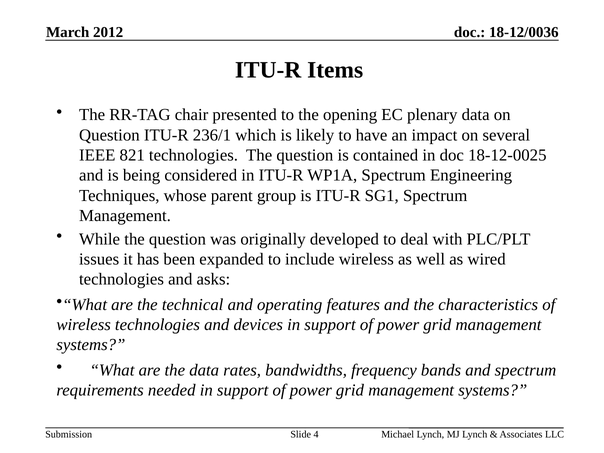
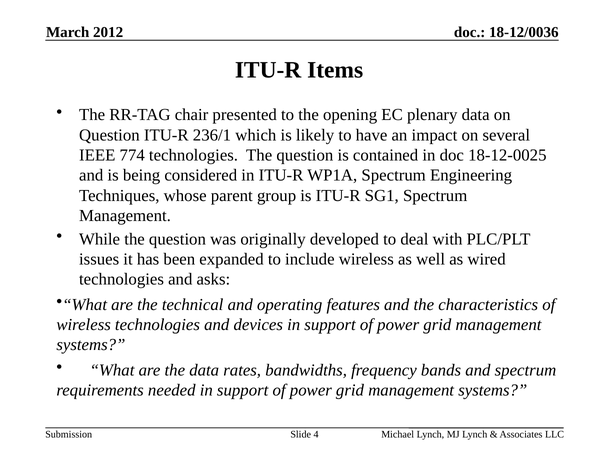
821: 821 -> 774
